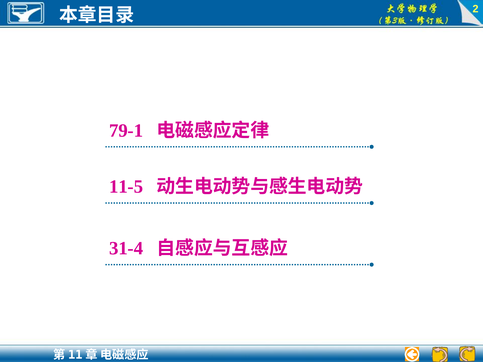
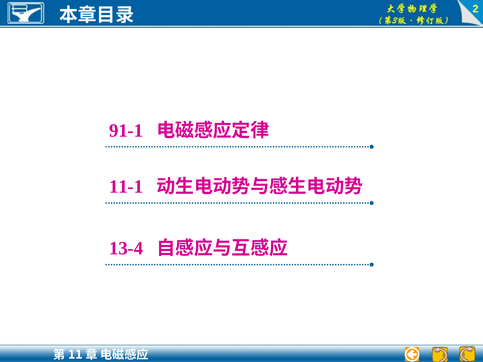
79-1: 79-1 -> 91-1
11-5: 11-5 -> 11-1
31-4: 31-4 -> 13-4
